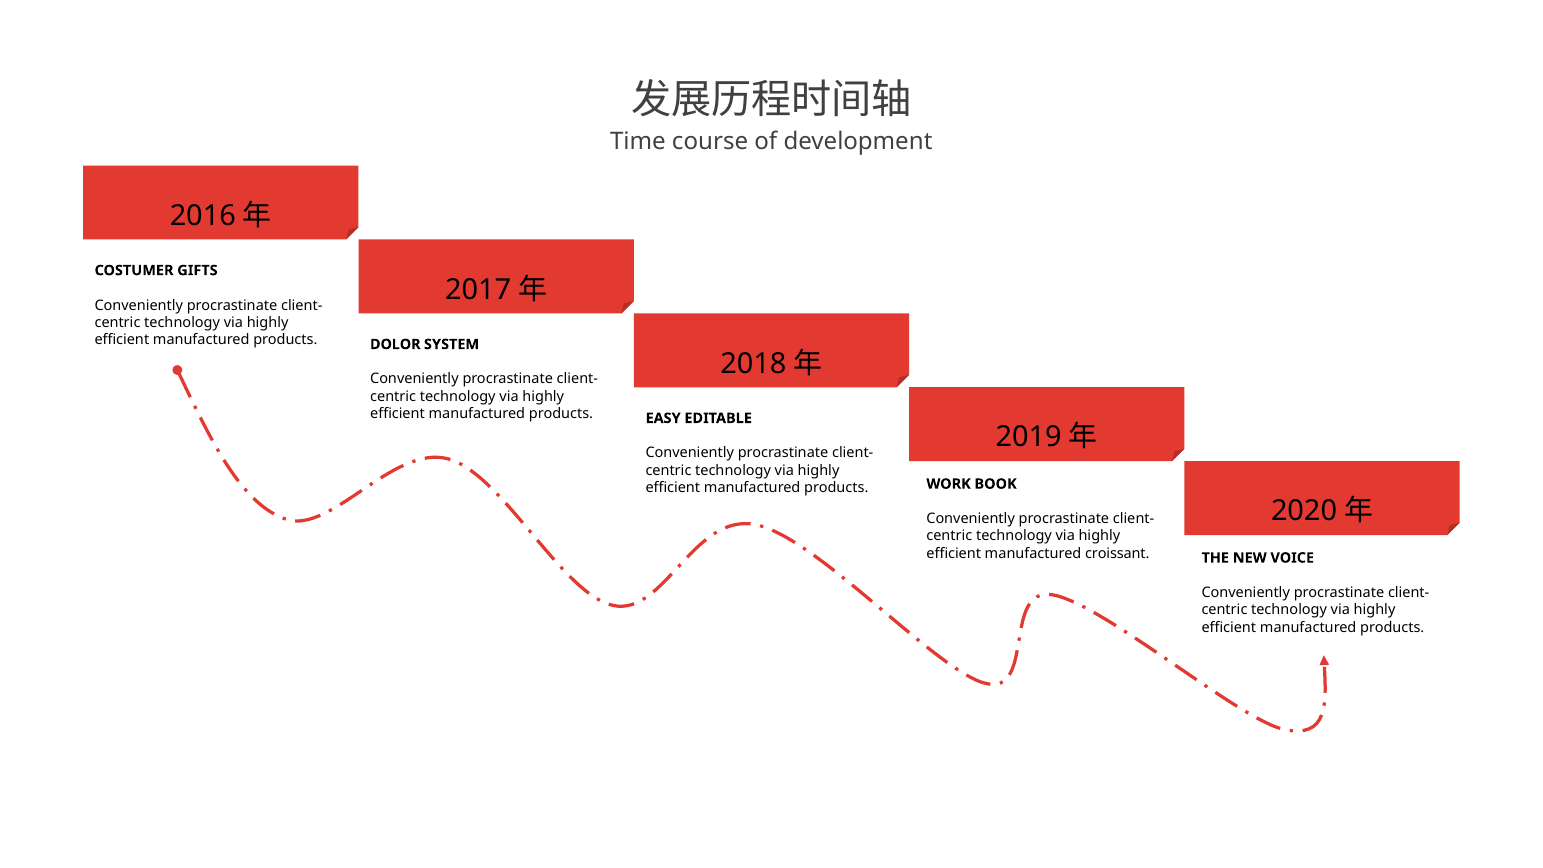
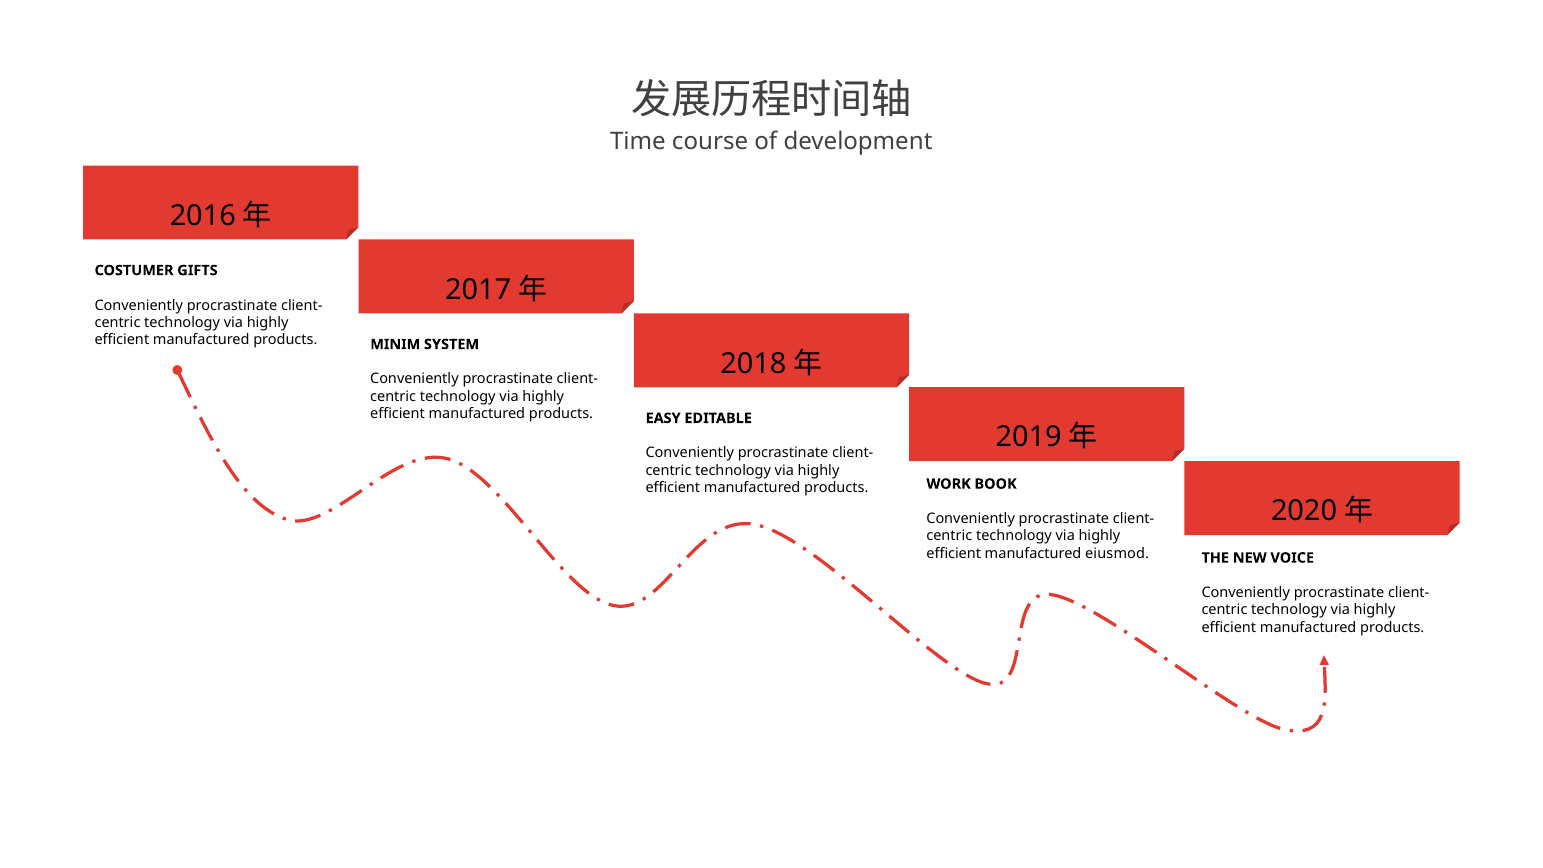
DOLOR: DOLOR -> MINIM
croissant: croissant -> eiusmod
